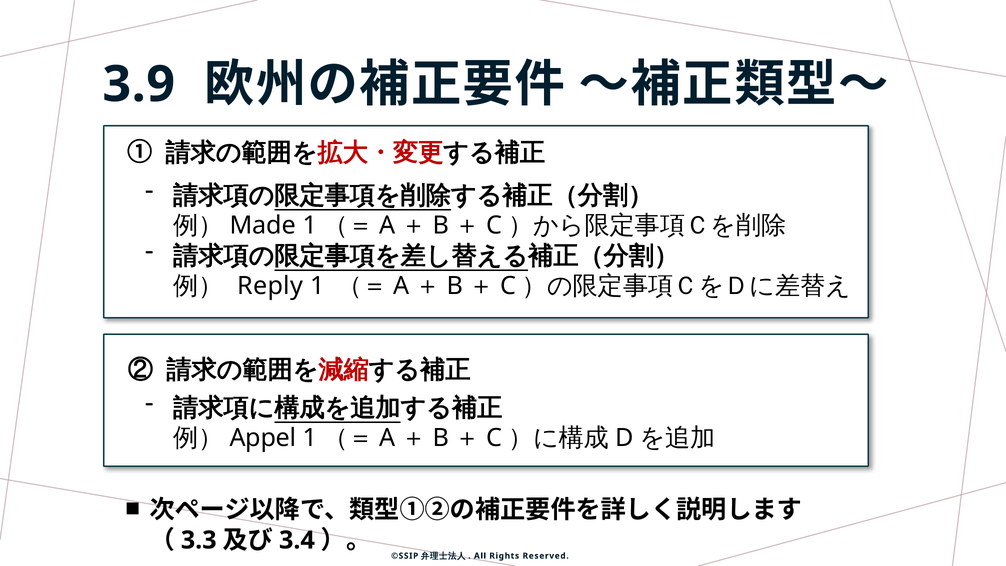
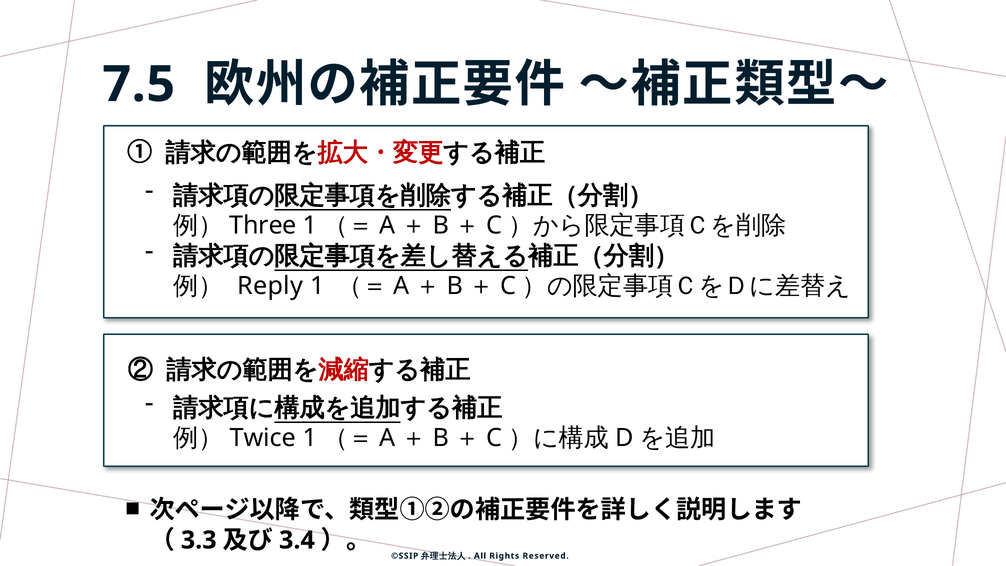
3.9: 3.9 -> 7.5
Made: Made -> Three
Appel: Appel -> Twice
